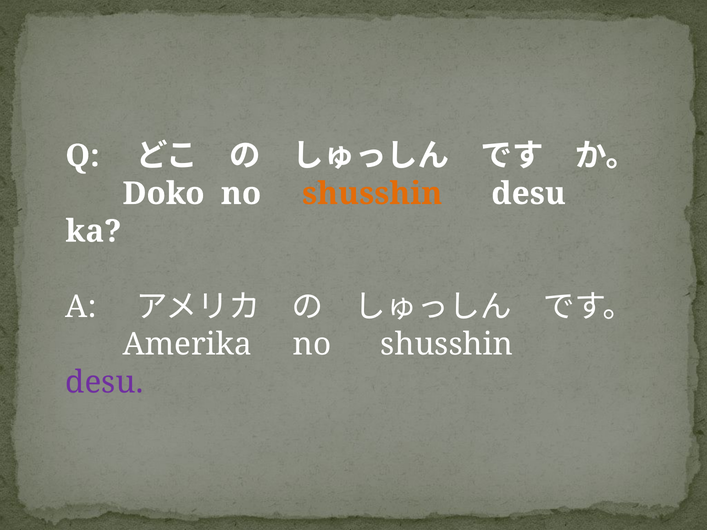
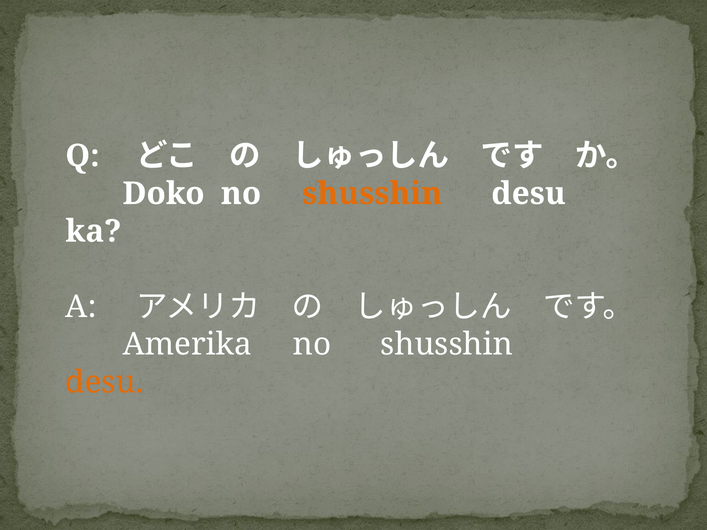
desu at (104, 382) colour: purple -> orange
